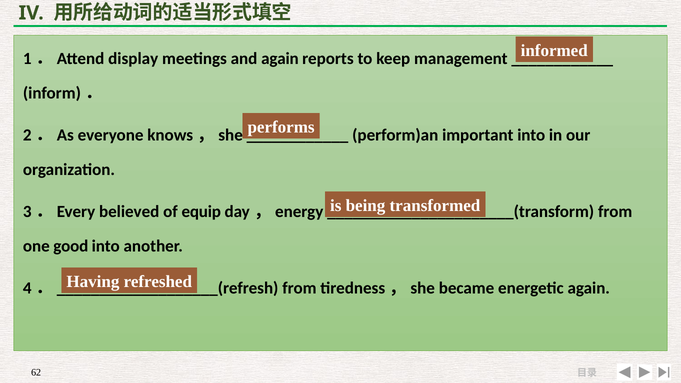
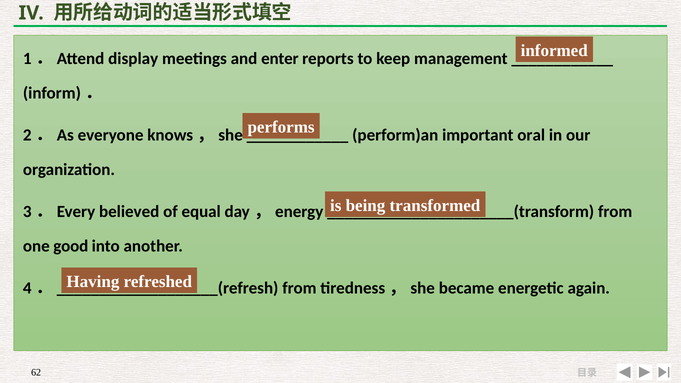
and again: again -> enter
important into: into -> oral
equip: equip -> equal
